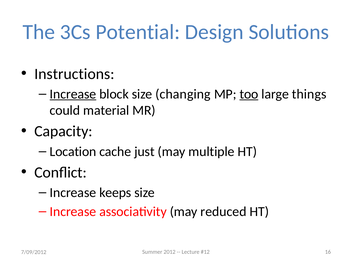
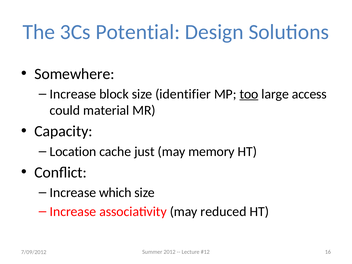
Instructions: Instructions -> Somewhere
Increase at (73, 94) underline: present -> none
changing: changing -> identifier
things: things -> access
multiple: multiple -> memory
keeps: keeps -> which
